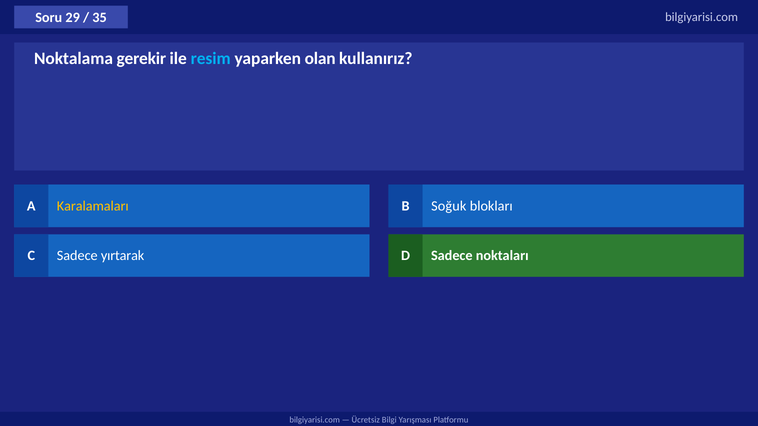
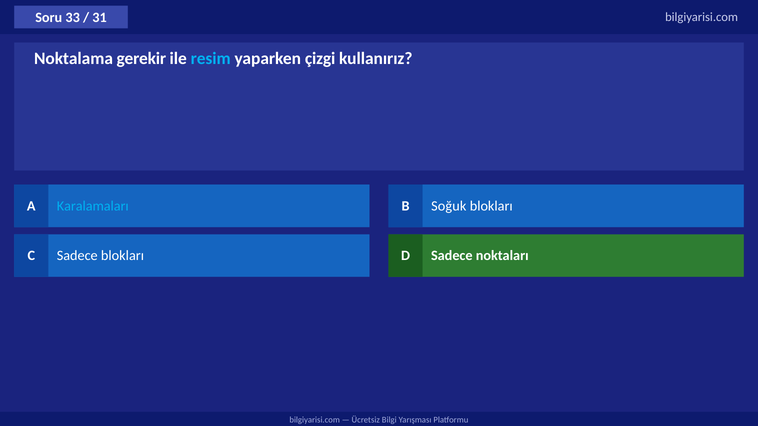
29: 29 -> 33
35: 35 -> 31
olan: olan -> çizgi
Karalamaları colour: yellow -> light blue
Sadece yırtarak: yırtarak -> blokları
